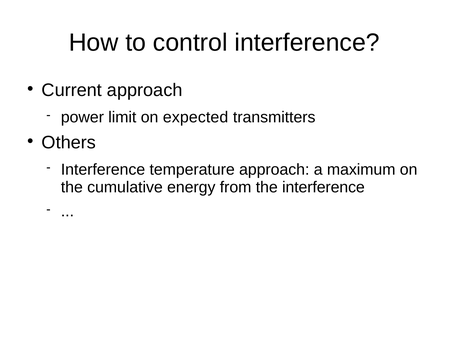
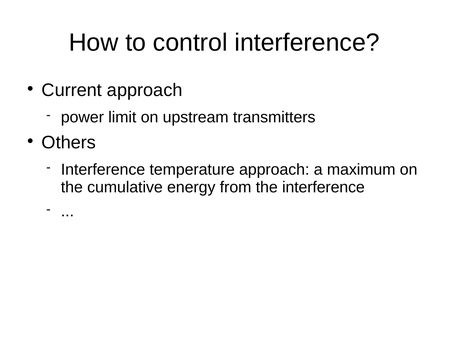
expected: expected -> upstream
